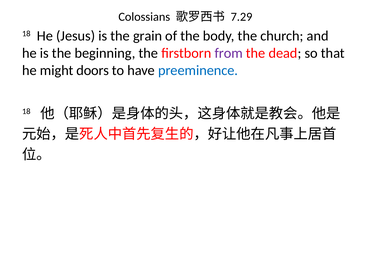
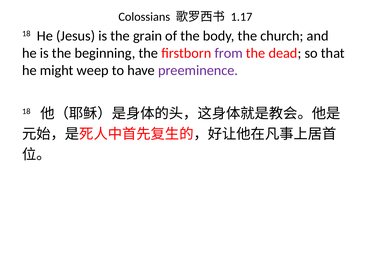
7.29: 7.29 -> 1.17
doors: doors -> weep
preeminence colour: blue -> purple
